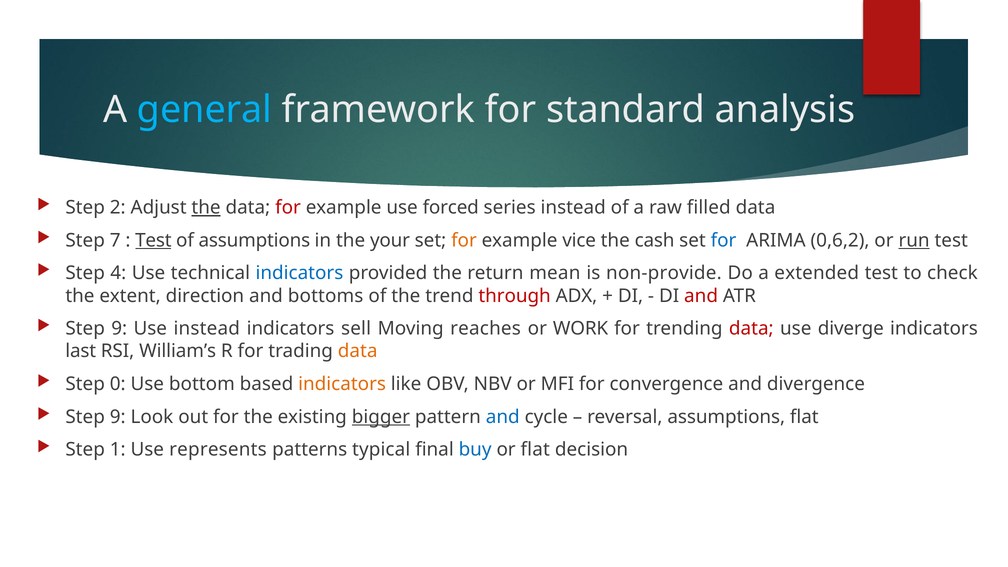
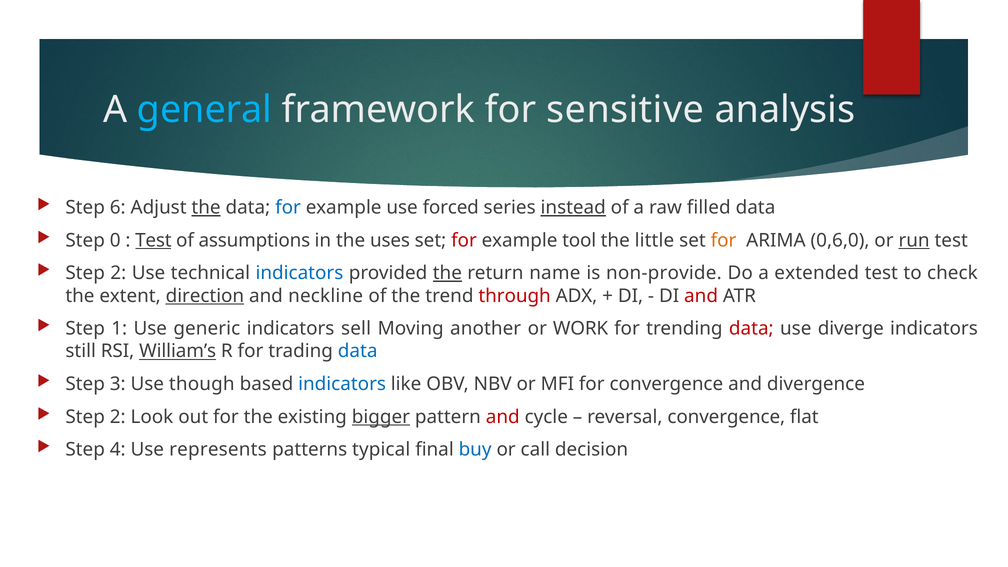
standard: standard -> sensitive
2: 2 -> 6
for at (288, 208) colour: red -> blue
instead at (573, 208) underline: none -> present
7: 7 -> 0
your: your -> uses
for at (464, 240) colour: orange -> red
vice: vice -> tool
cash: cash -> little
for at (724, 240) colour: blue -> orange
0,6,2: 0,6,2 -> 0,6,0
4 at (118, 273): 4 -> 2
the at (447, 273) underline: none -> present
mean: mean -> name
direction underline: none -> present
bottoms: bottoms -> neckline
9 at (119, 329): 9 -> 1
Use instead: instead -> generic
reaches: reaches -> another
last: last -> still
William’s underline: none -> present
data at (358, 351) colour: orange -> blue
0: 0 -> 3
bottom: bottom -> though
indicators at (342, 384) colour: orange -> blue
9 at (118, 417): 9 -> 2
and at (503, 417) colour: blue -> red
reversal assumptions: assumptions -> convergence
1: 1 -> 4
or flat: flat -> call
